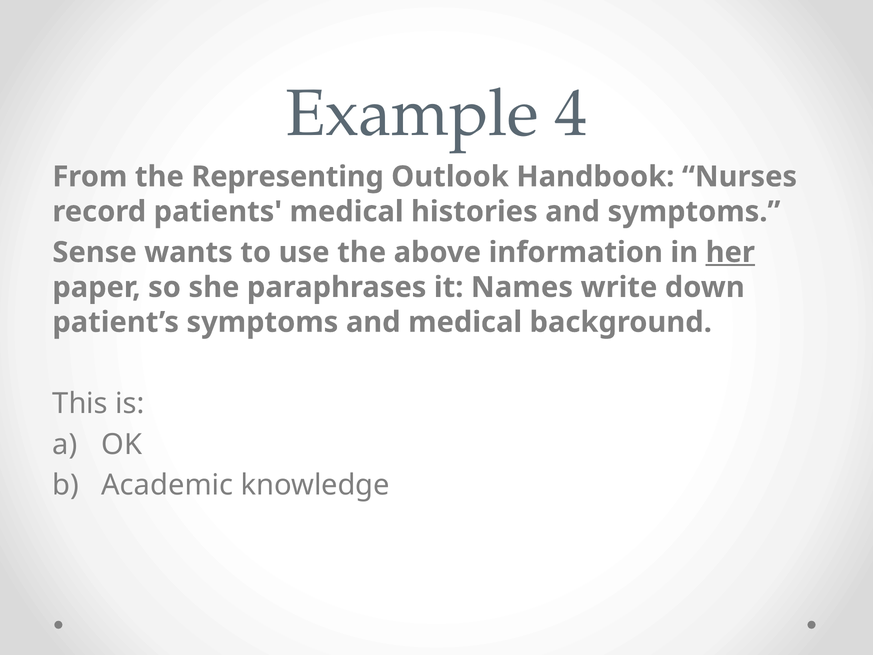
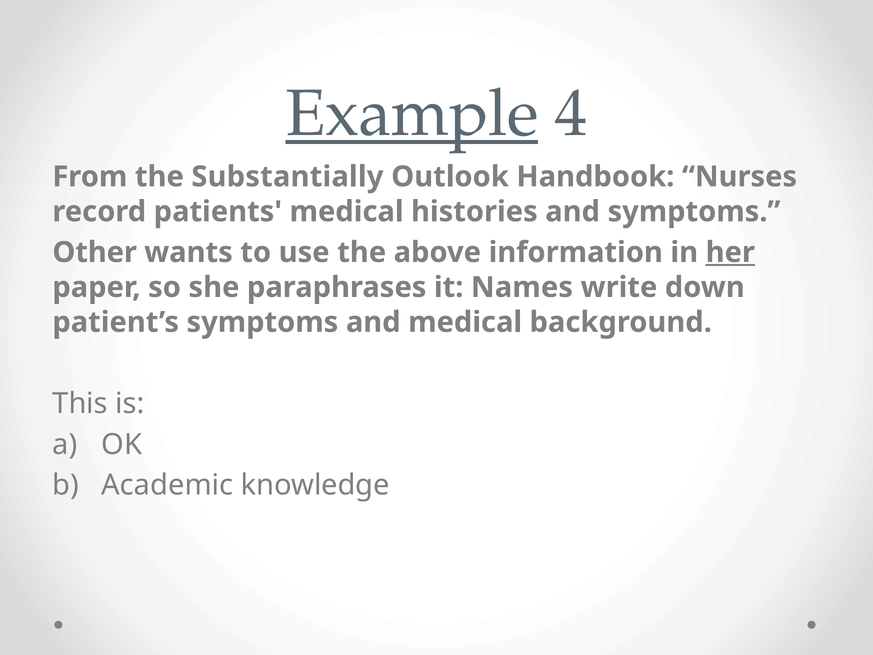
Example underline: none -> present
Representing: Representing -> Substantially
Sense: Sense -> Other
